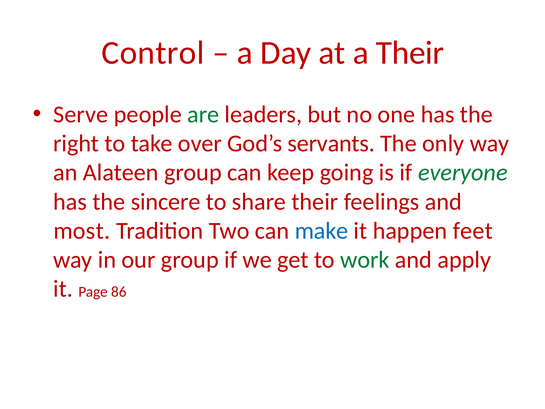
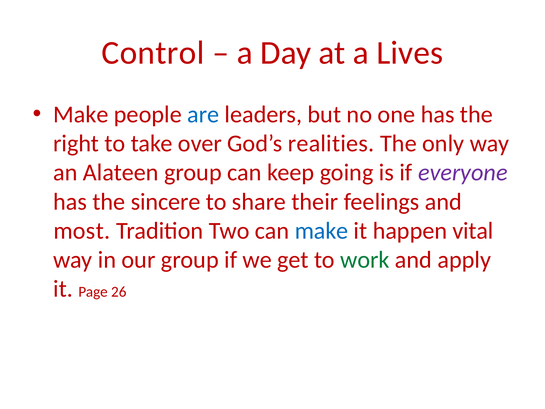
a Their: Their -> Lives
Serve at (81, 114): Serve -> Make
are colour: green -> blue
servants: servants -> realities
everyone colour: green -> purple
feet: feet -> vital
86: 86 -> 26
